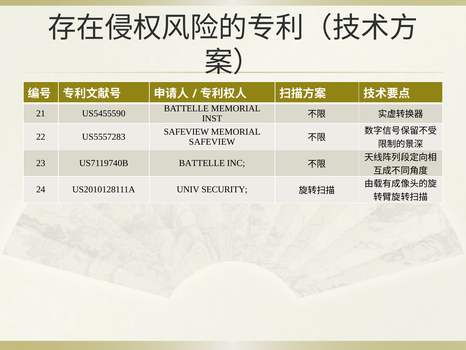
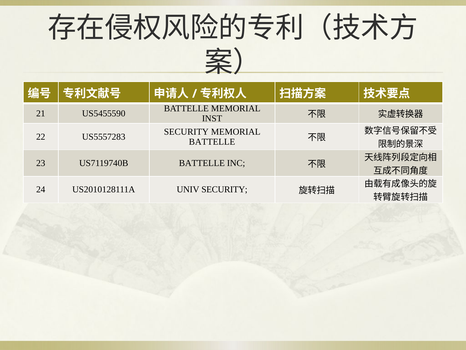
SAFEVIEW at (186, 131): SAFEVIEW -> SECURITY
SAFEVIEW at (212, 142): SAFEVIEW -> BATTELLE
